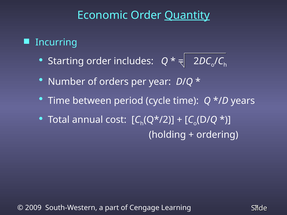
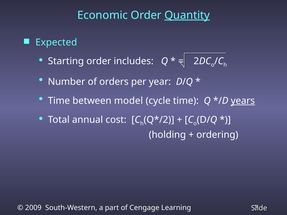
Incurring: Incurring -> Expected
period: period -> model
years underline: none -> present
